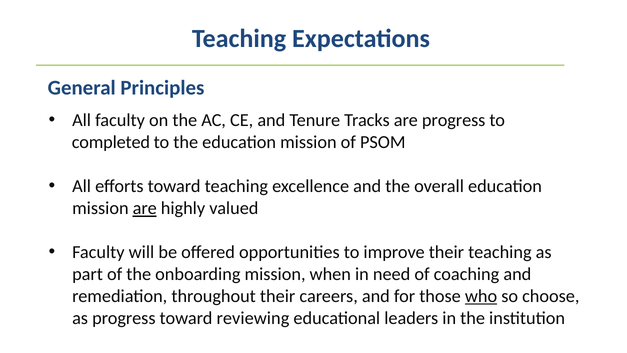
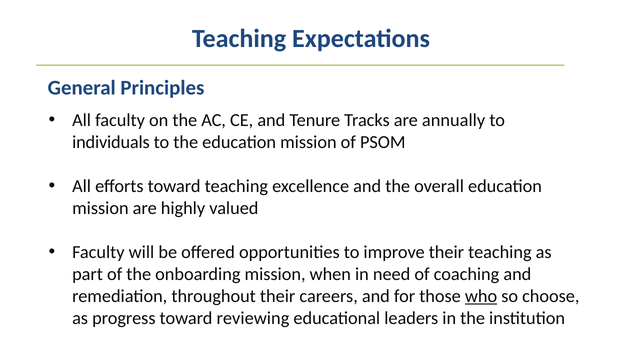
are progress: progress -> annually
completed: completed -> individuals
are at (145, 208) underline: present -> none
